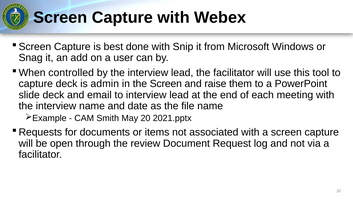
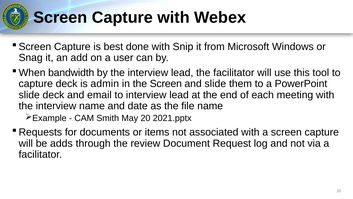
controlled: controlled -> bandwidth
and raise: raise -> slide
open: open -> adds
